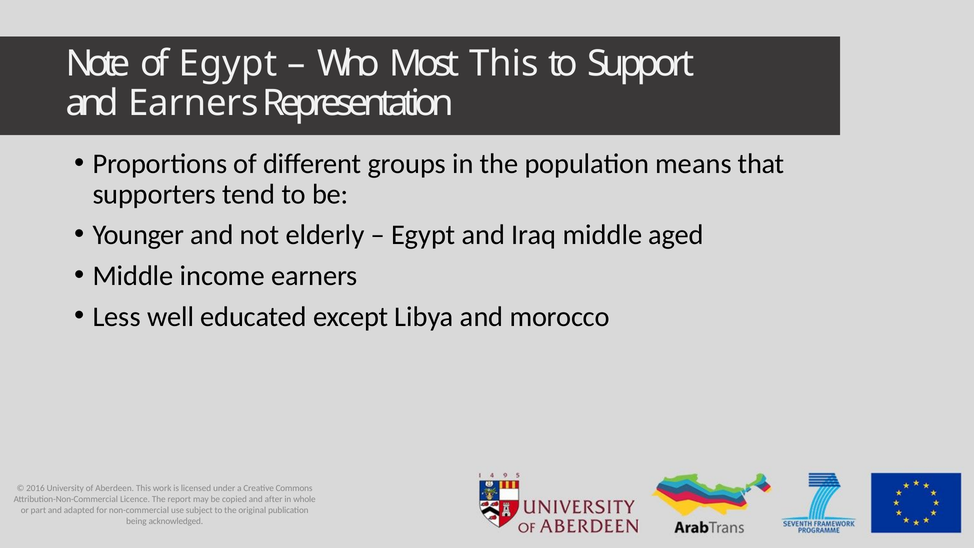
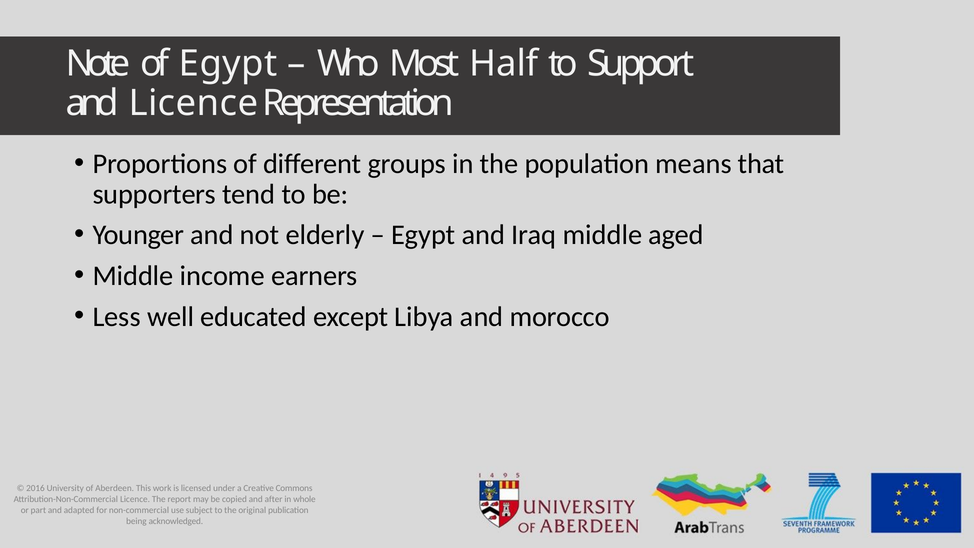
Most This: This -> Half
and Earners: Earners -> Licence
